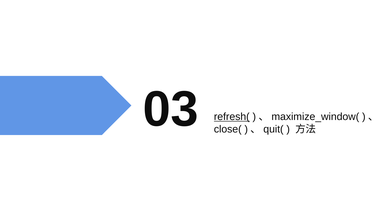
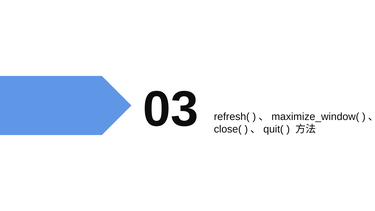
refresh( underline: present -> none
